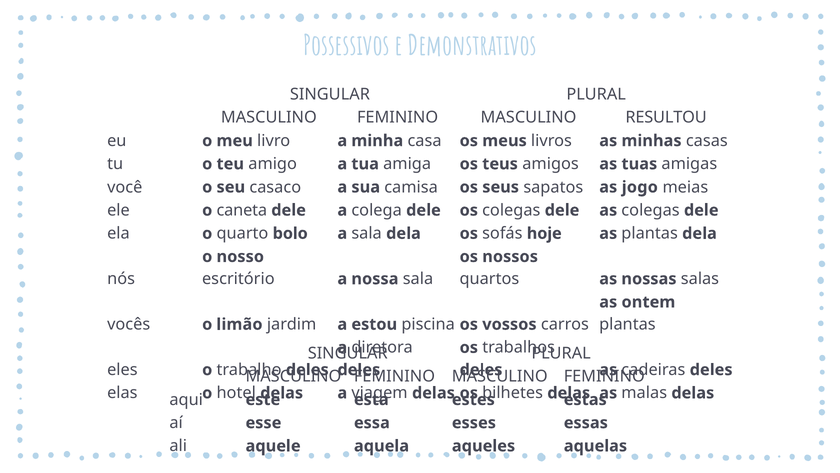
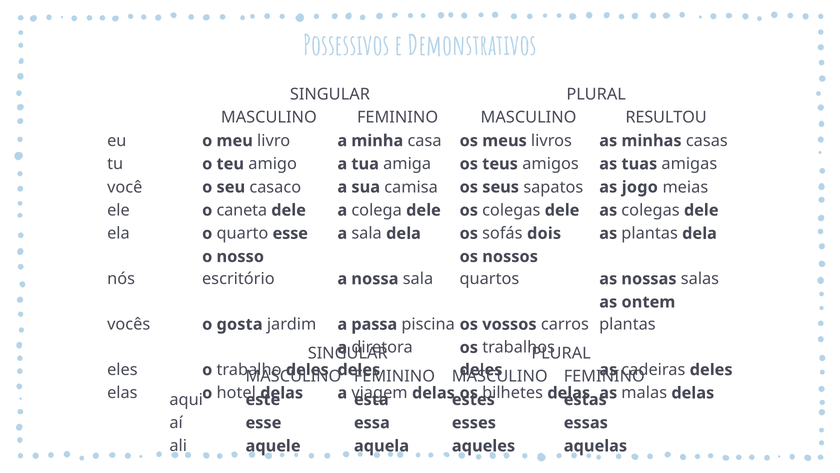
quarto bolo: bolo -> esse
hoje: hoje -> dois
limão: limão -> gosta
estou: estou -> passa
